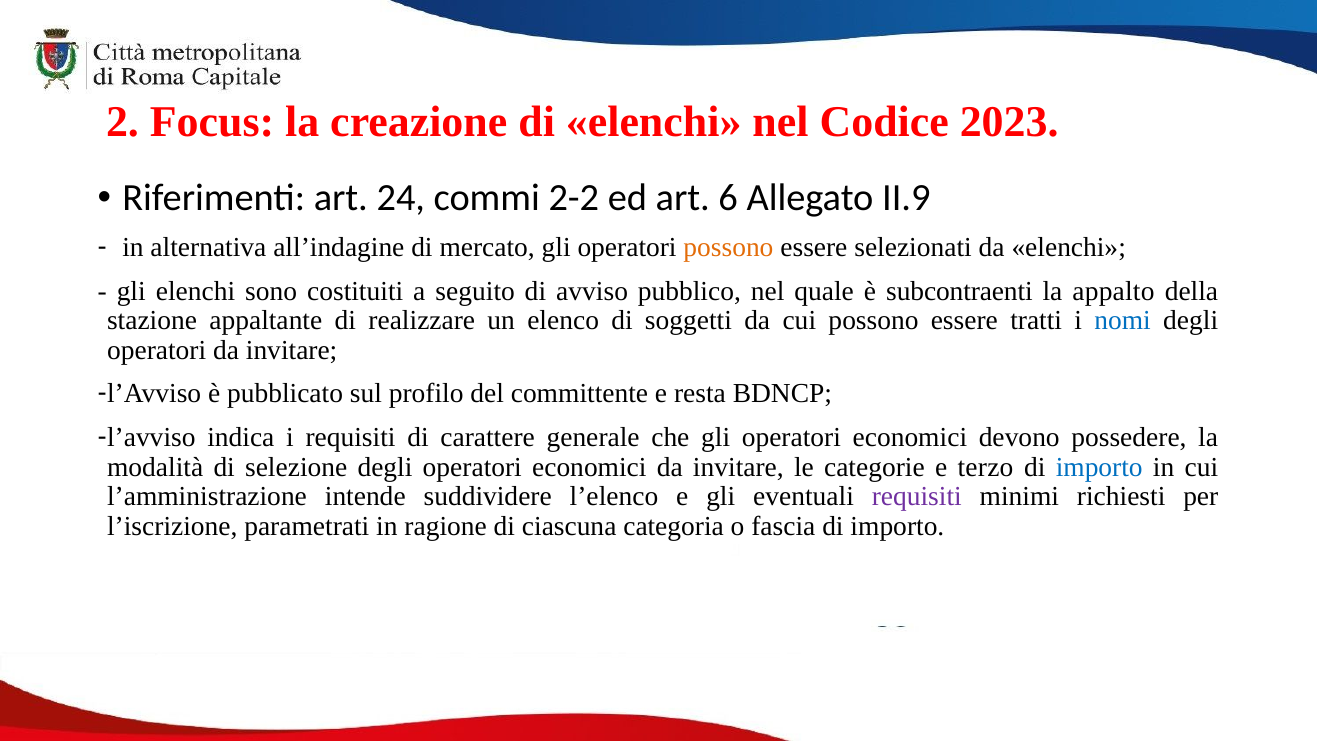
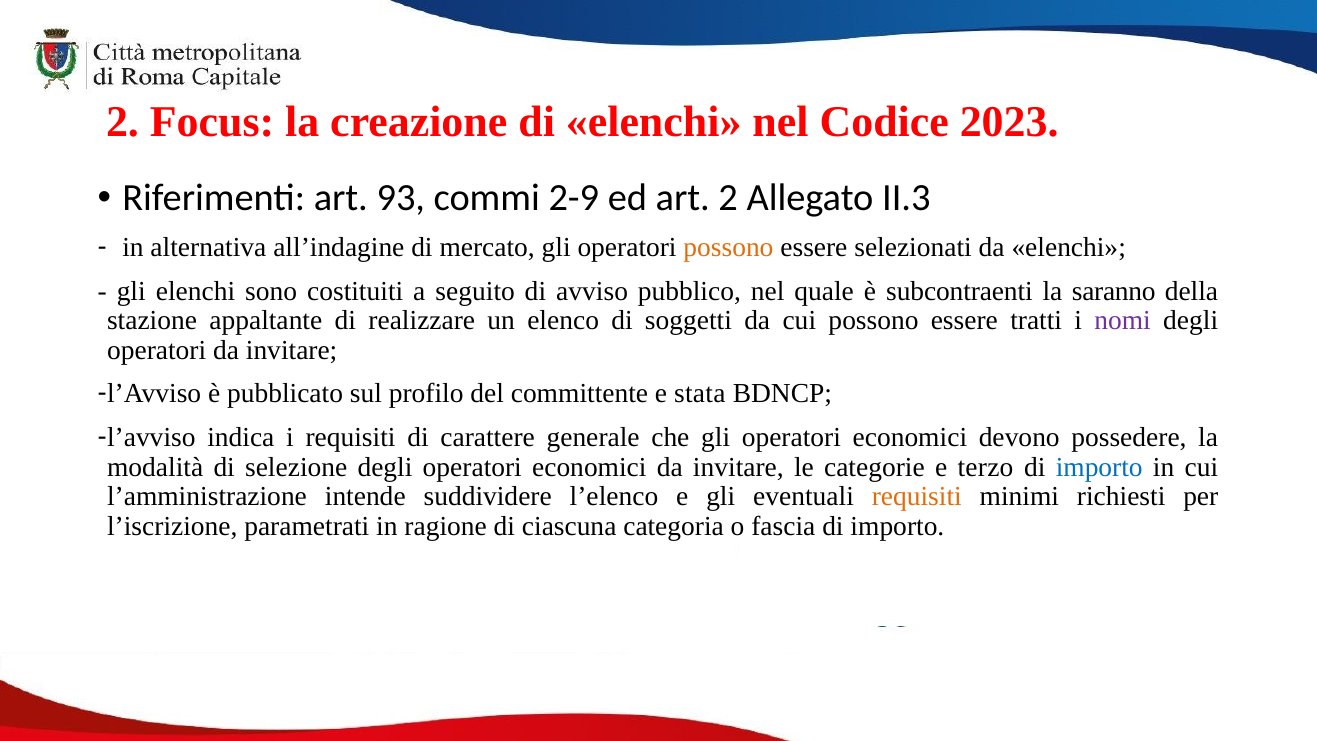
24: 24 -> 93
2-2: 2-2 -> 2-9
art 6: 6 -> 2
II.9: II.9 -> II.3
appalto: appalto -> saranno
nomi colour: blue -> purple
resta: resta -> stata
requisiti at (917, 497) colour: purple -> orange
